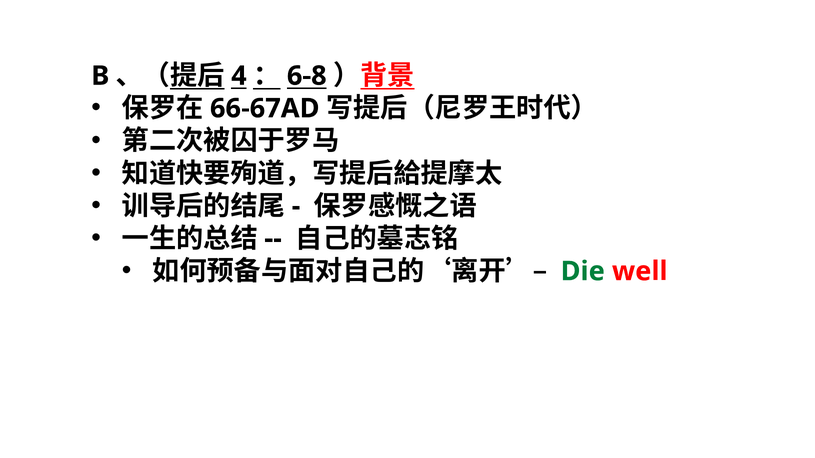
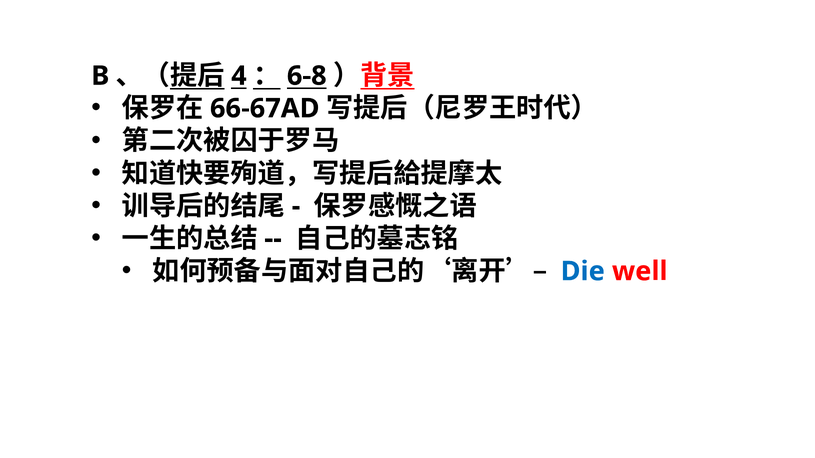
Die colour: green -> blue
